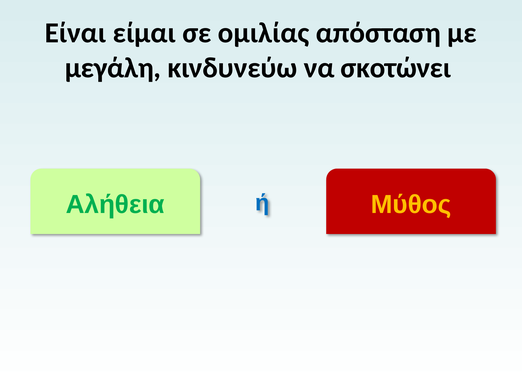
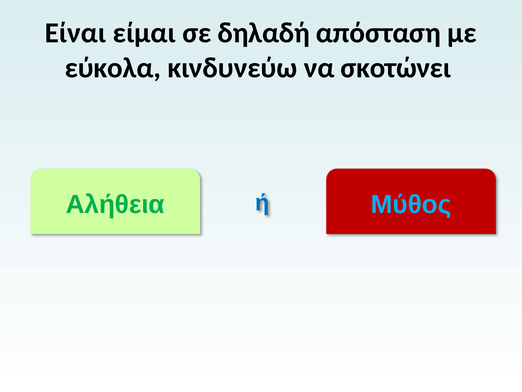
ομιλίας: ομιλίας -> δηλαδή
μεγάλη: μεγάλη -> εύκολα
Μύθος colour: yellow -> light blue
